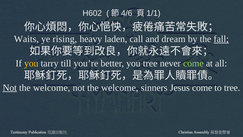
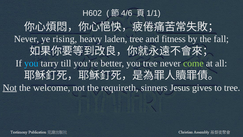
Waits at (26, 39): Waits -> Never
laden call: call -> tree
dream: dream -> fitness
fall underline: present -> none
you at (31, 63) colour: yellow -> light blue
welcome at (120, 87): welcome -> requireth
Jesus come: come -> gives
